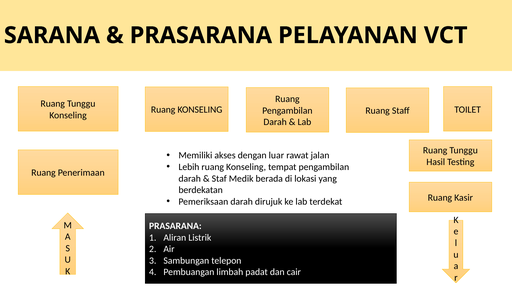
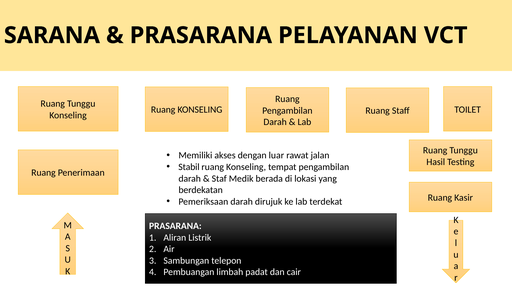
Lebih: Lebih -> Stabil
